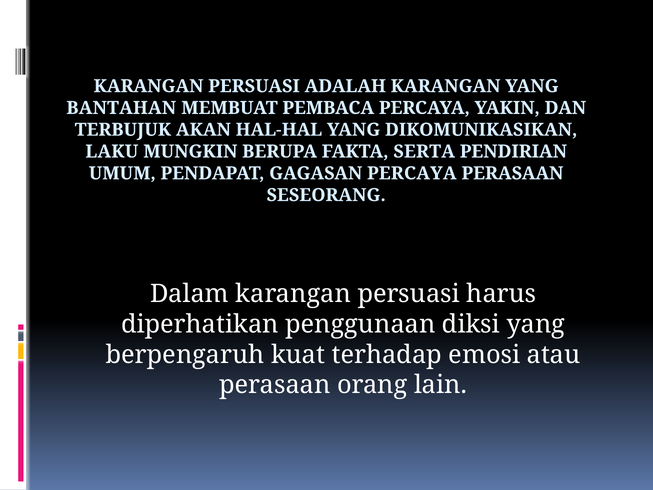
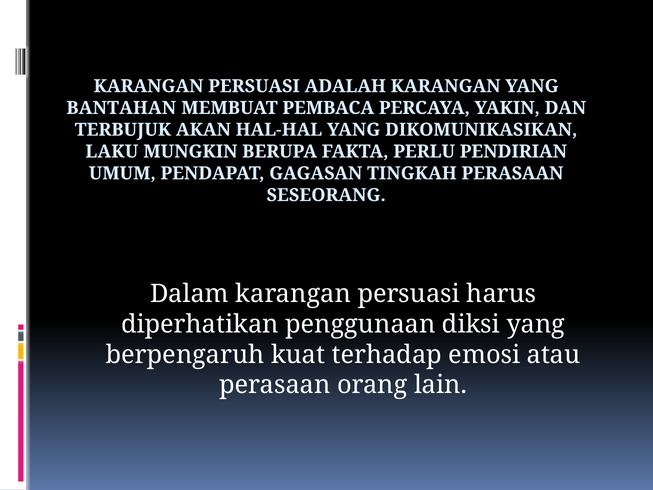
SERTA: SERTA -> PERLU
GAGASAN PERCAYA: PERCAYA -> TINGKAH
